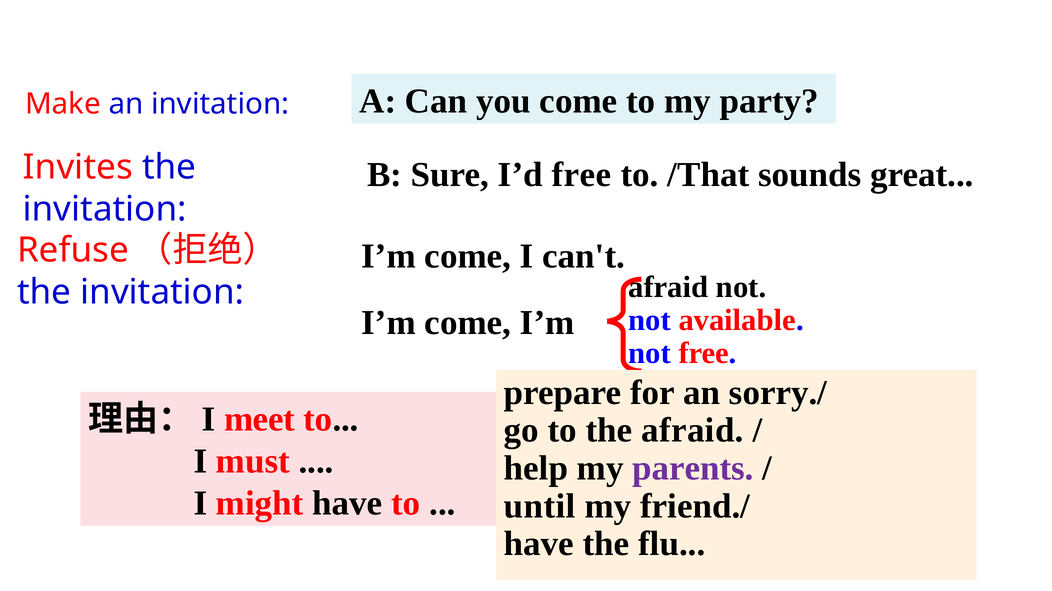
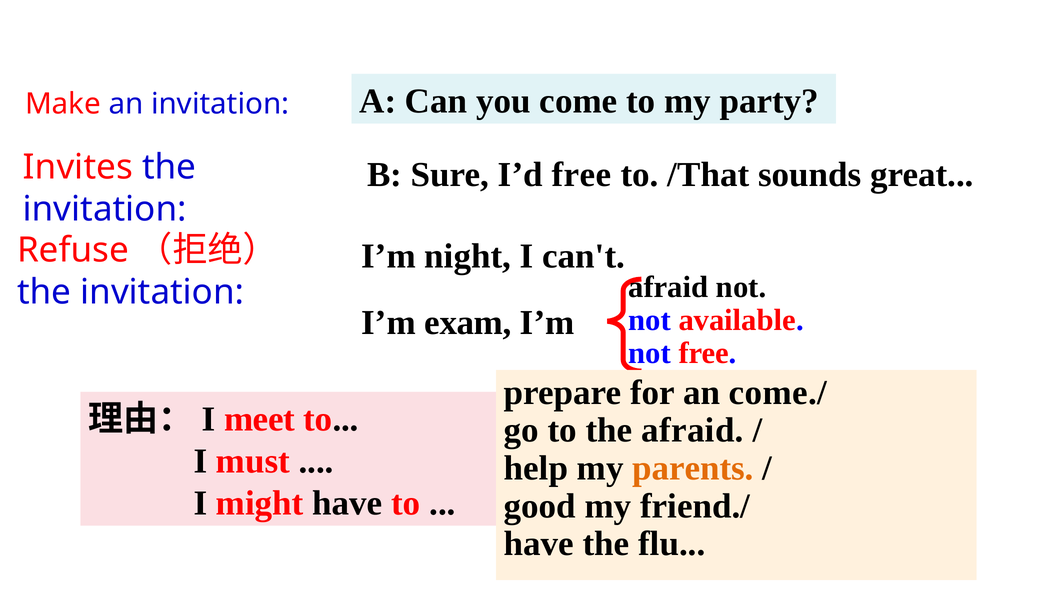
come at (468, 257): come -> night
come at (468, 323): come -> exam
sorry./: sorry./ -> come./
parents colour: purple -> orange
until: until -> good
